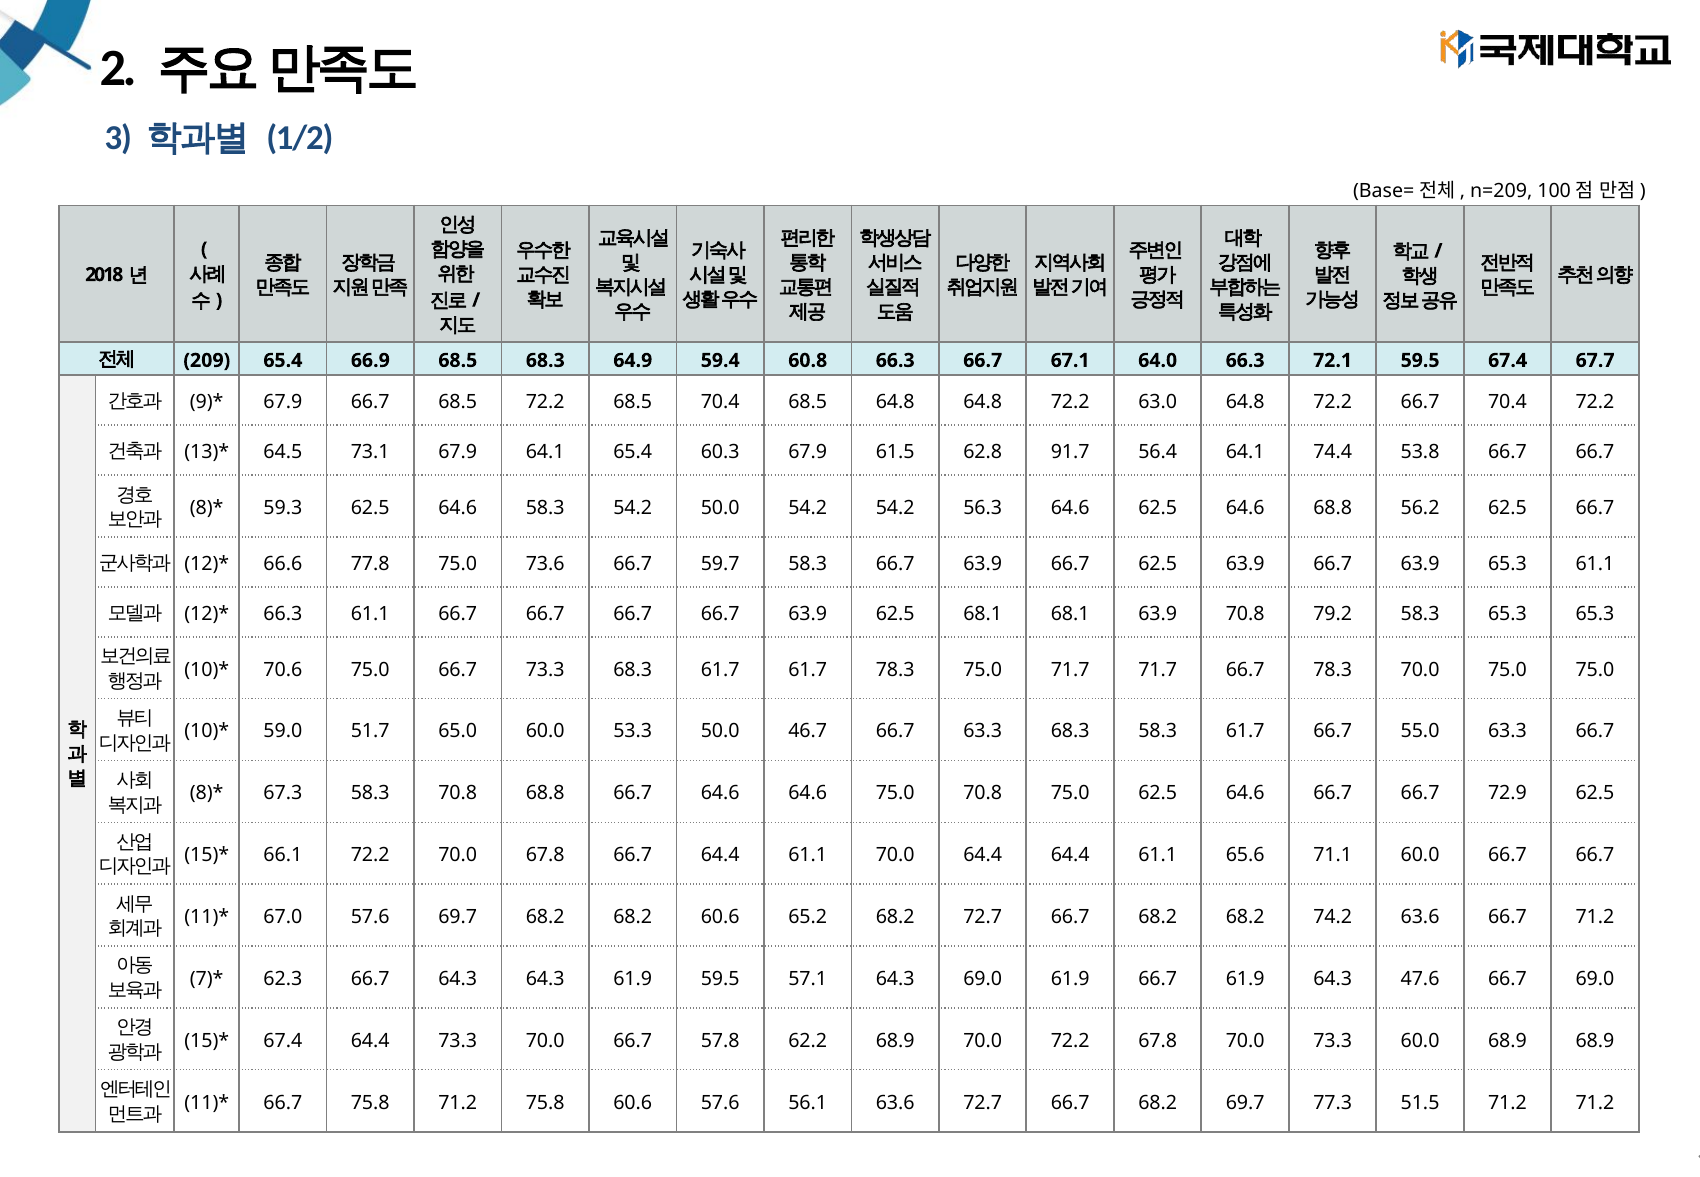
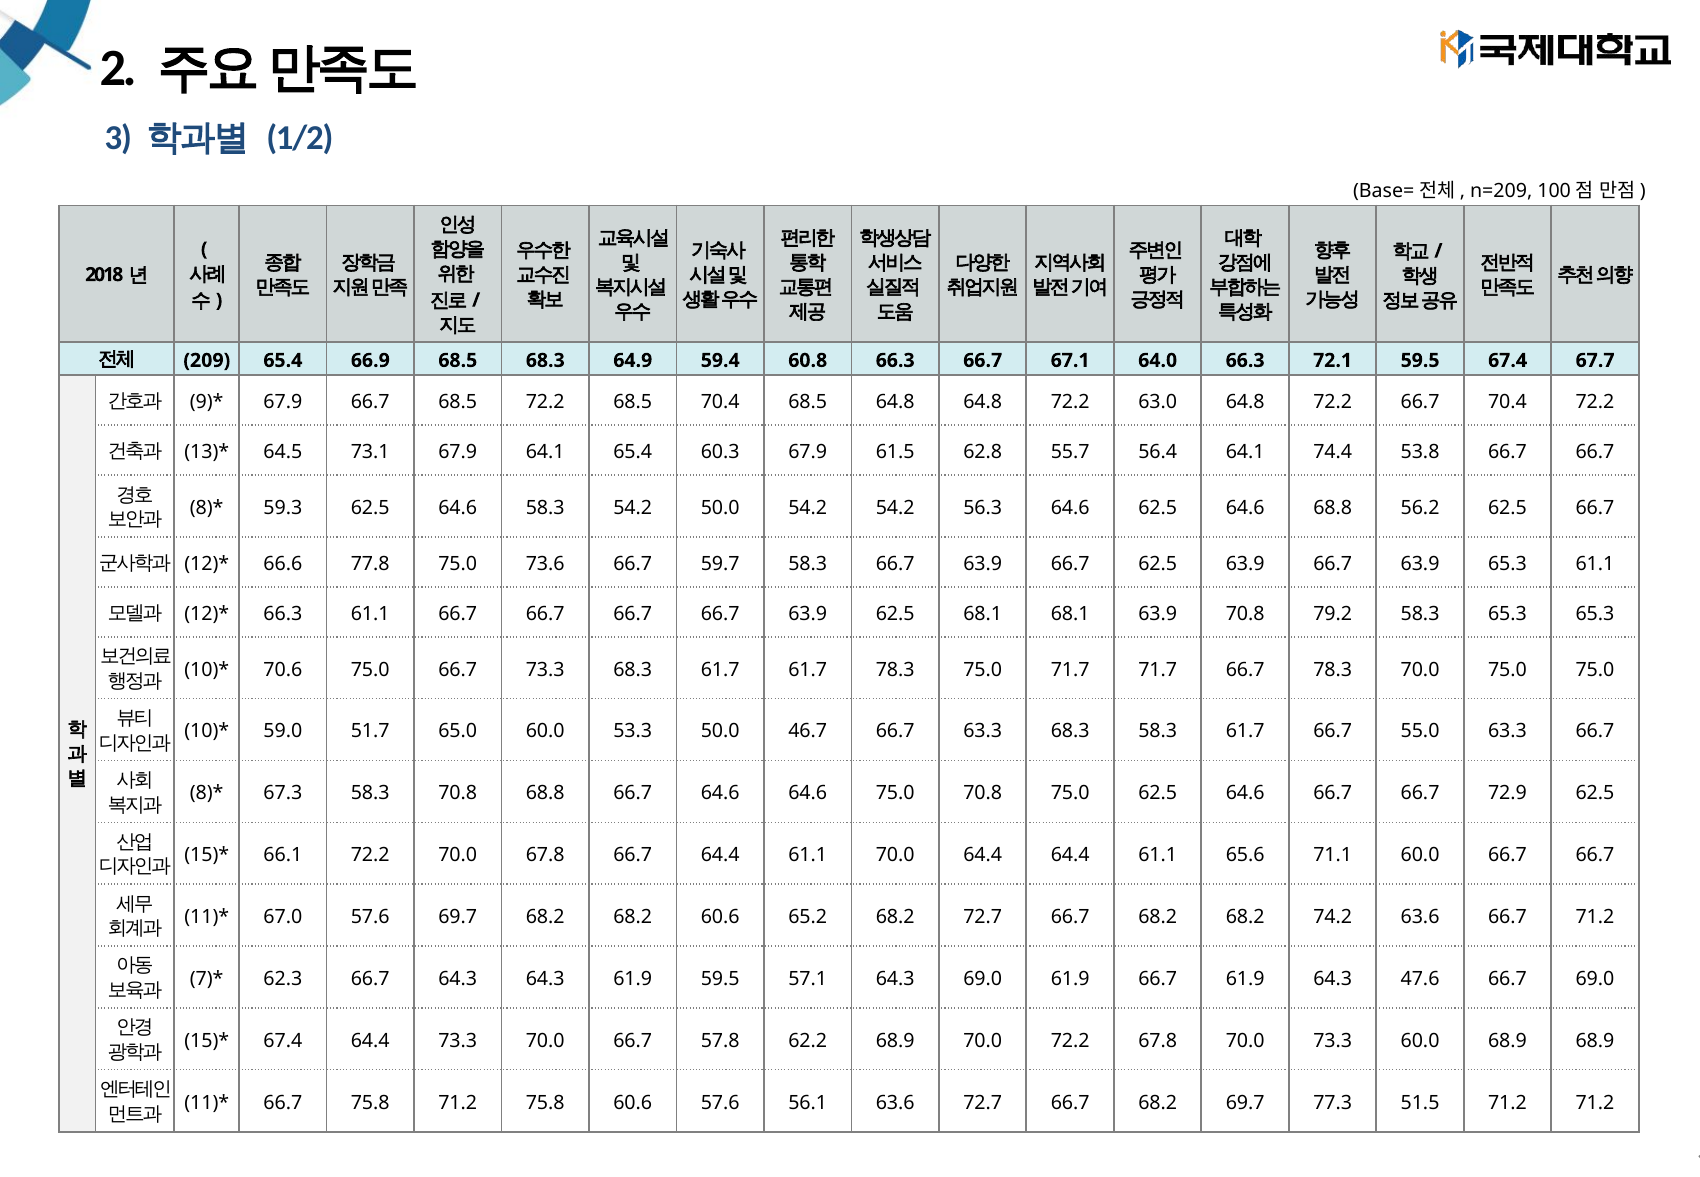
91.7: 91.7 -> 55.7
